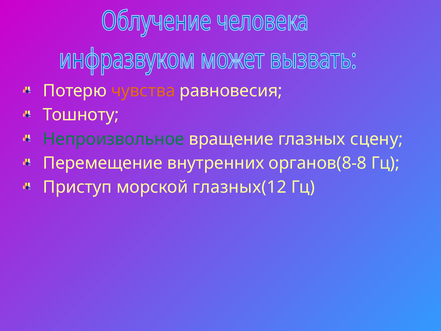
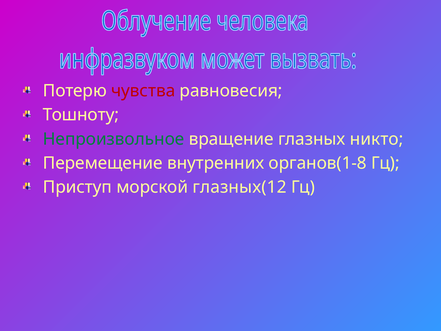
чувства colour: orange -> red
сцену: сцену -> никто
органов(8-8: органов(8-8 -> органов(1-8
